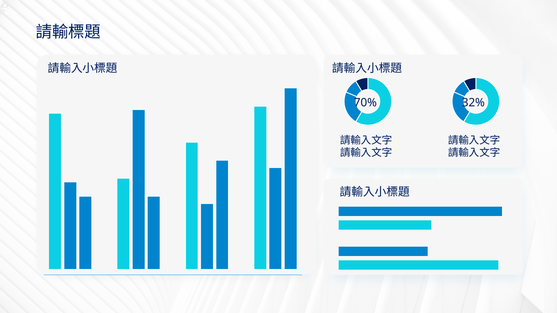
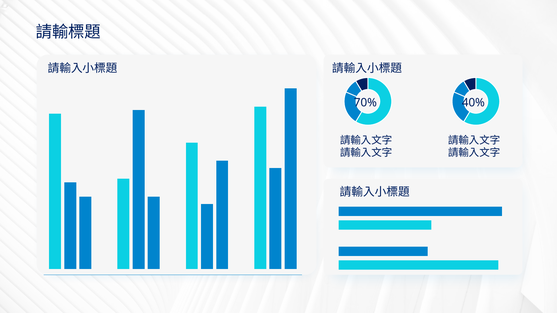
32%: 32% -> 40%
